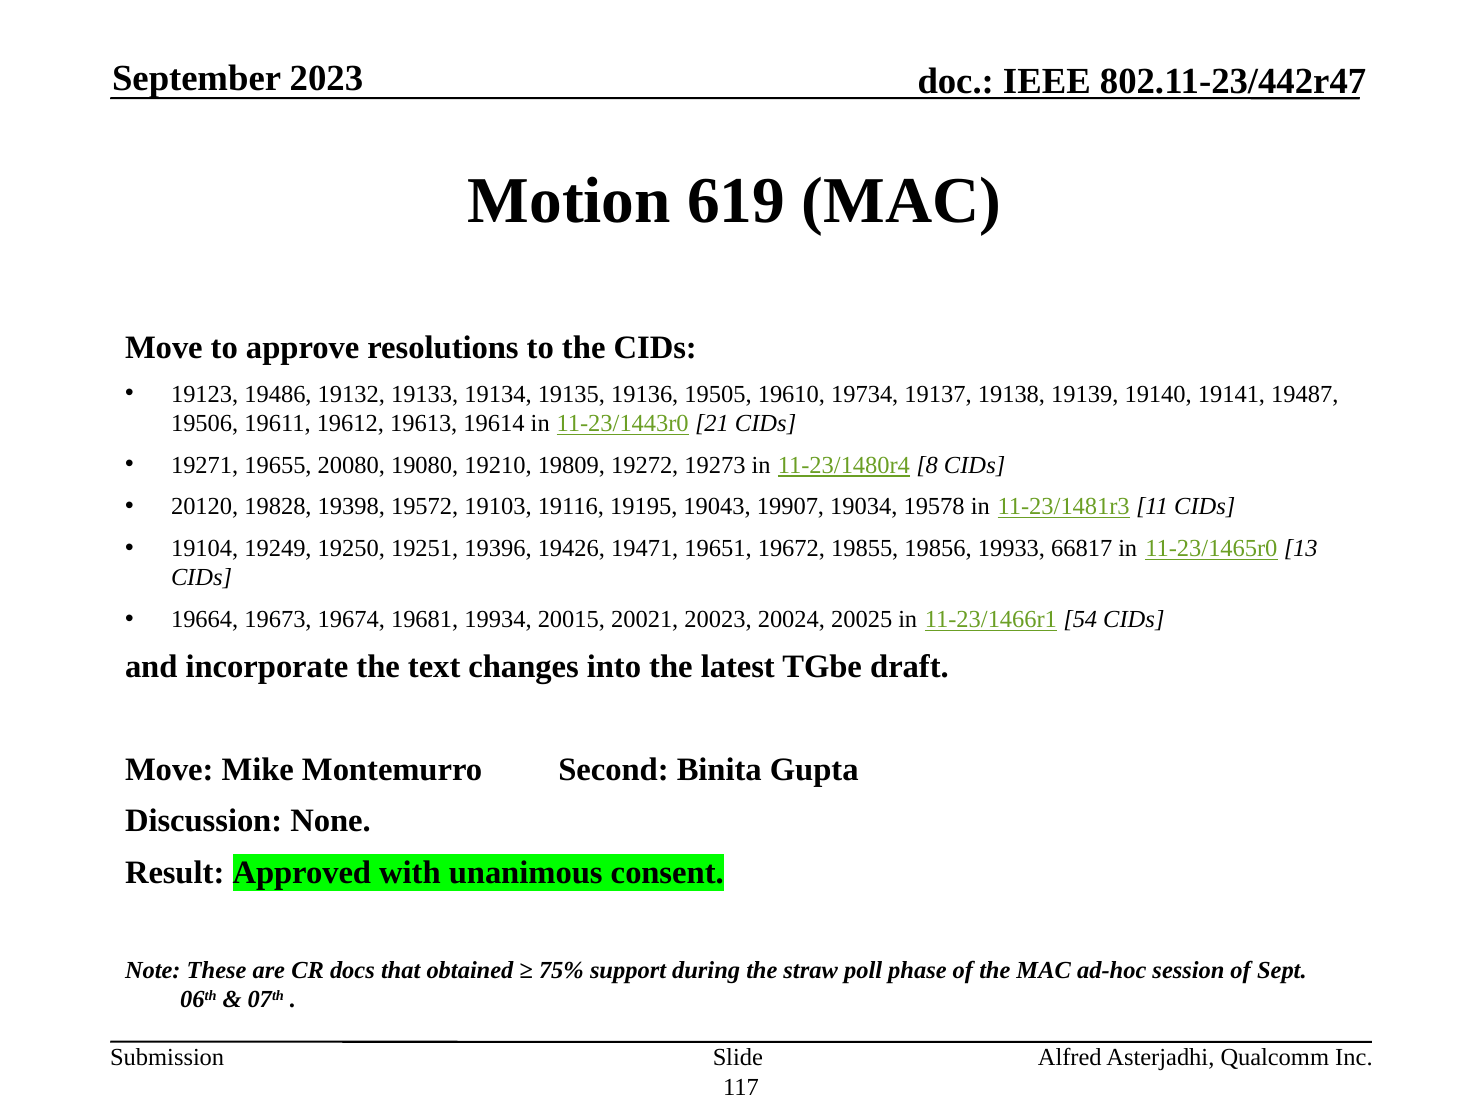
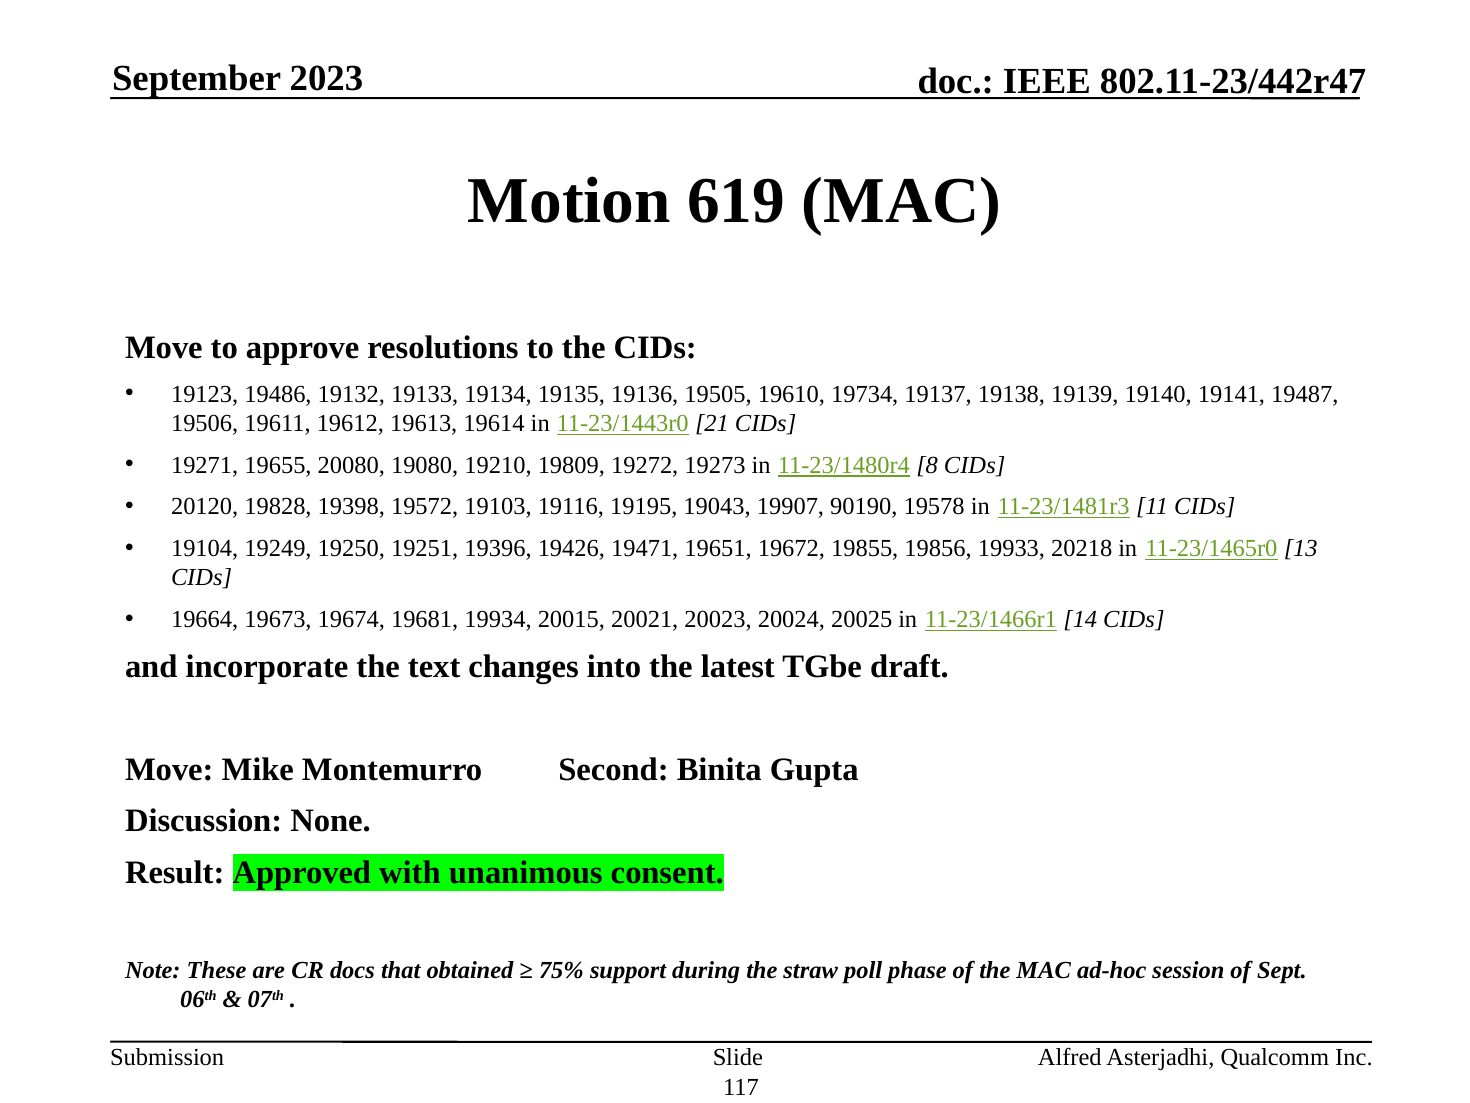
19034: 19034 -> 90190
66817: 66817 -> 20218
54: 54 -> 14
